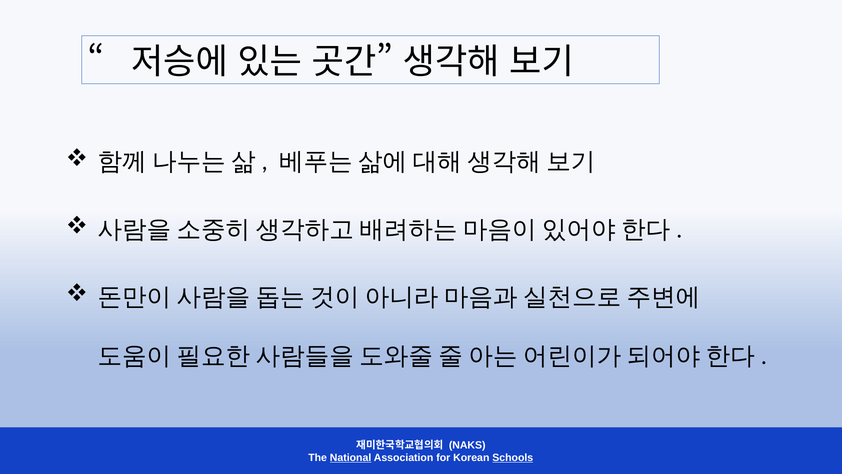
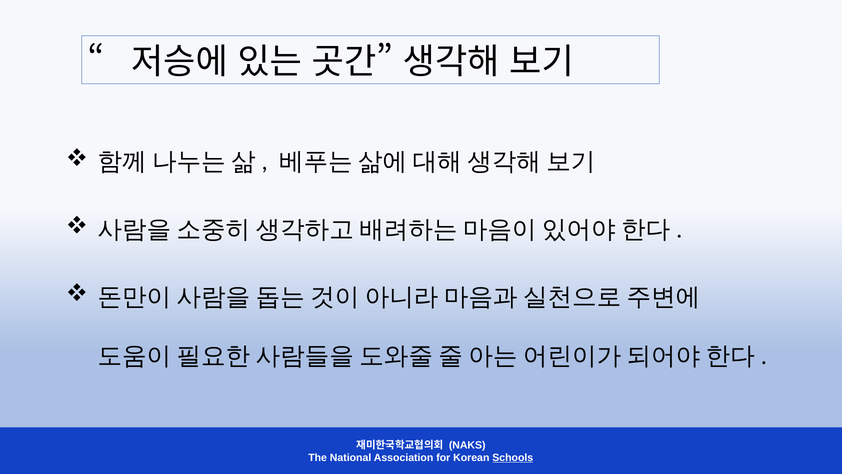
National underline: present -> none
